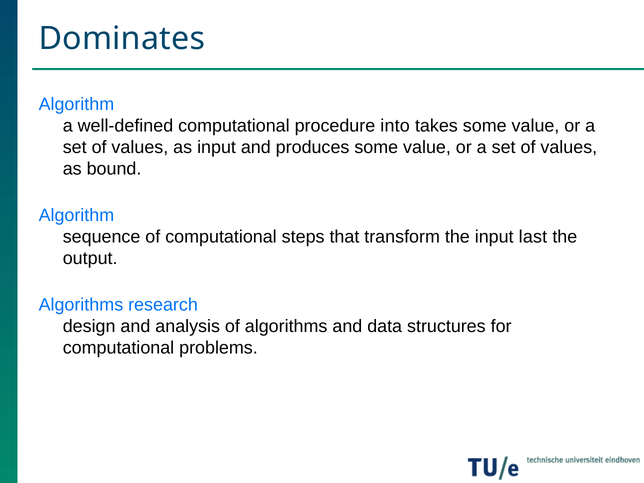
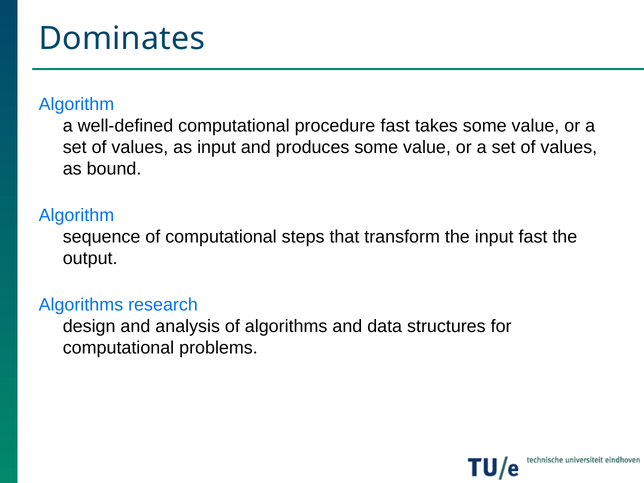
procedure into: into -> fast
input last: last -> fast
